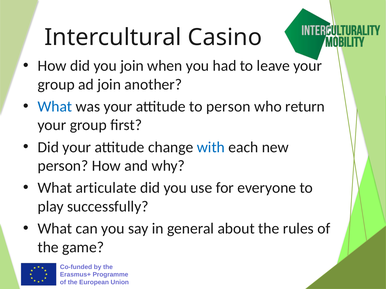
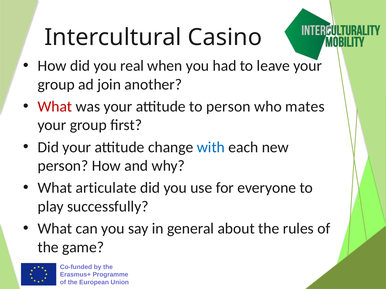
you join: join -> real
What at (55, 107) colour: blue -> red
return: return -> mates
